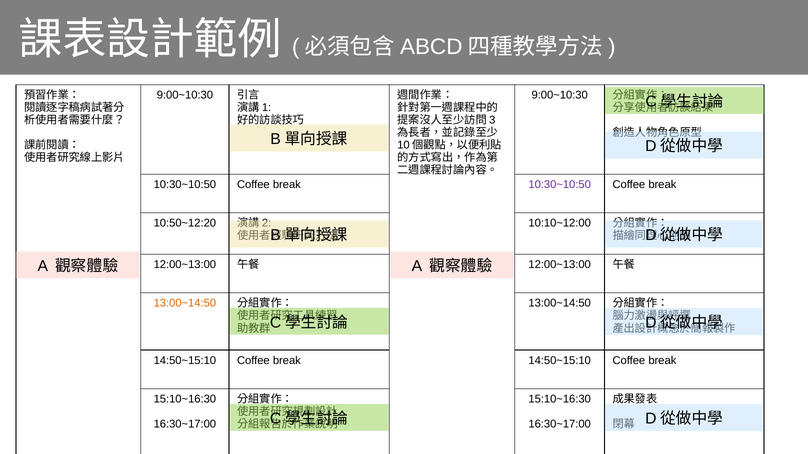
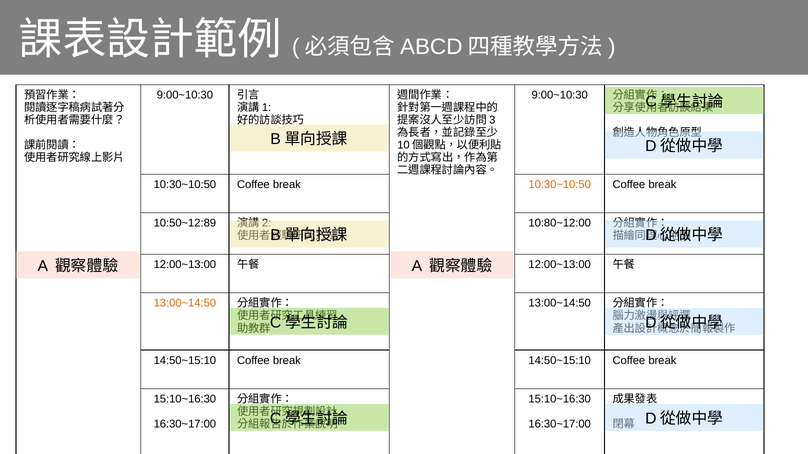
10:30~10:50 at (560, 185) colour: purple -> orange
10:50~12:20: 10:50~12:20 -> 10:50~12:89
10:10~12:00: 10:10~12:00 -> 10:80~12:00
